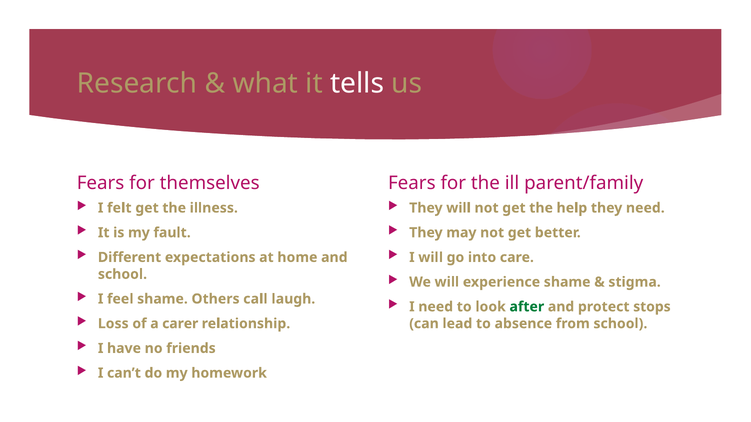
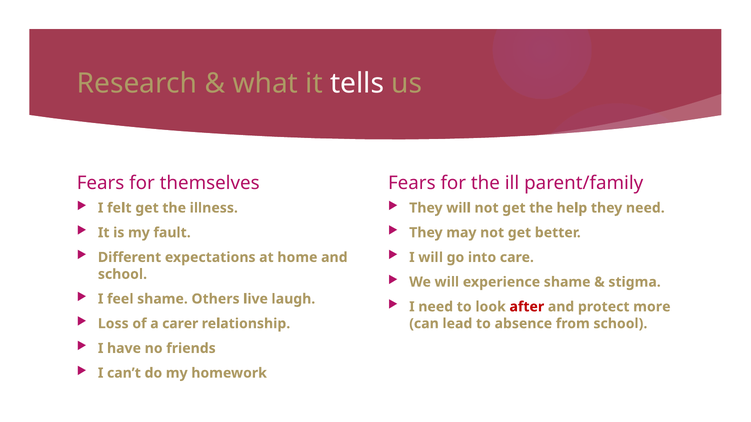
call: call -> live
after colour: green -> red
stops: stops -> more
